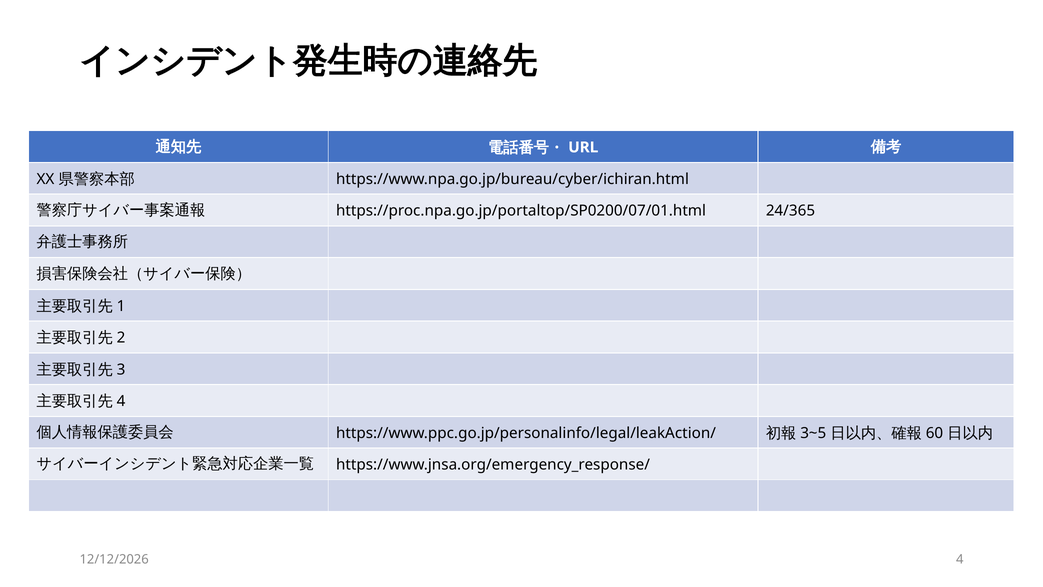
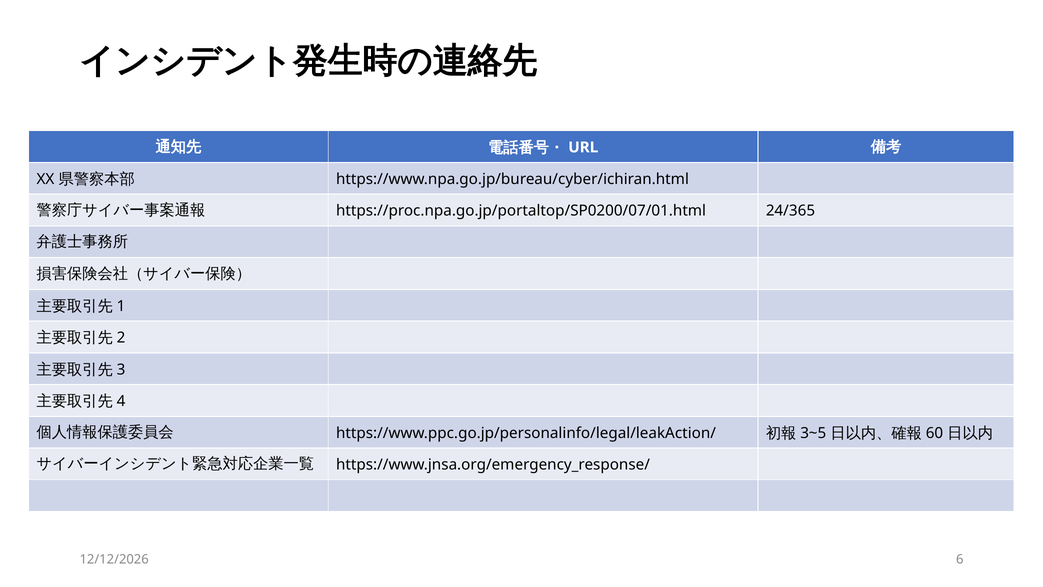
4 at (960, 559): 4 -> 6
